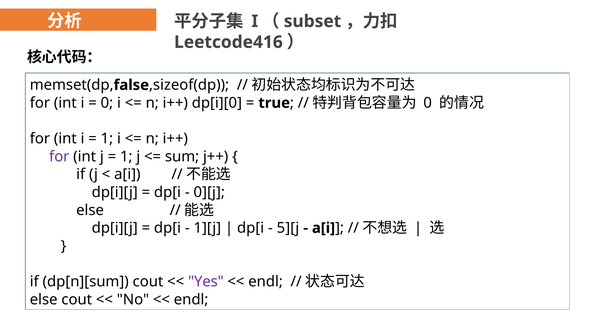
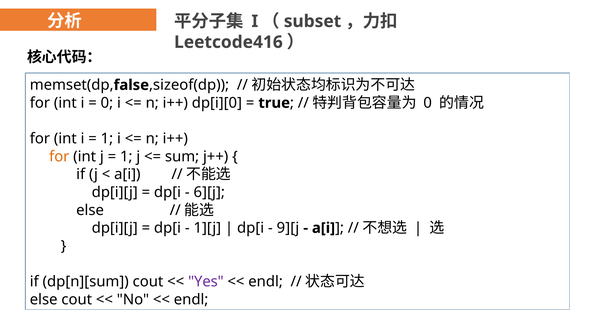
for at (59, 156) colour: purple -> orange
0][j: 0][j -> 6][j
5][j: 5][j -> 9][j
